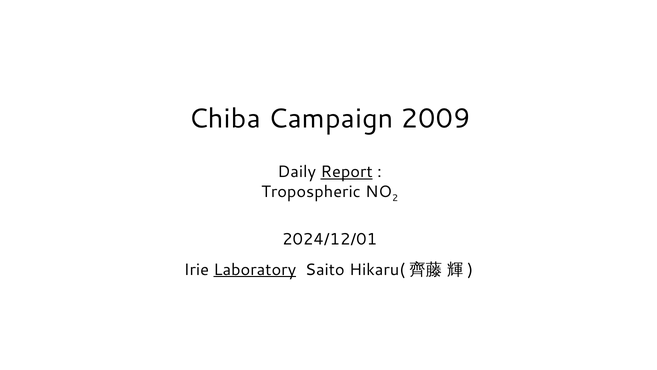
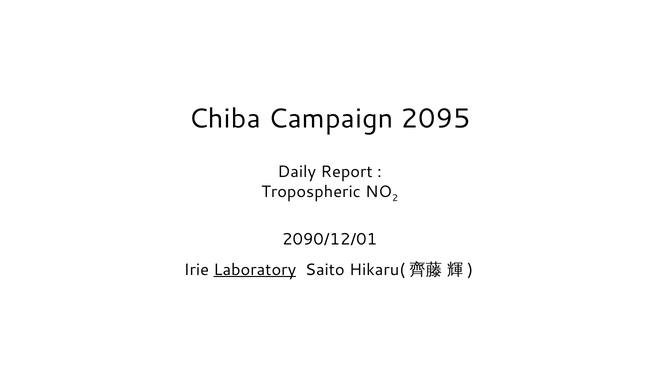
2009: 2009 -> 2095
Report underline: present -> none
2024/12/01: 2024/12/01 -> 2090/12/01
